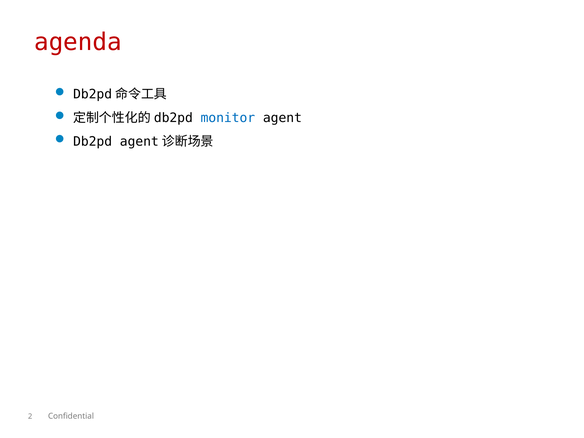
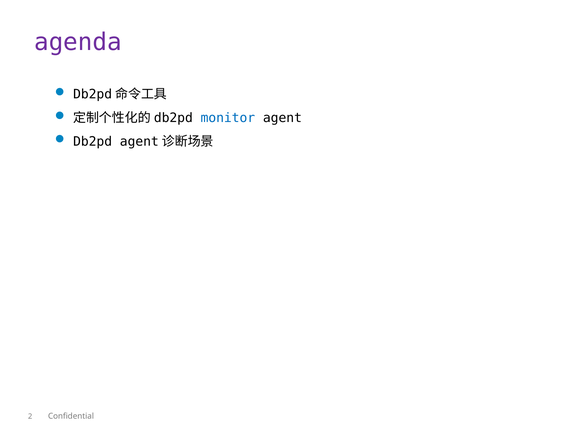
agenda colour: red -> purple
